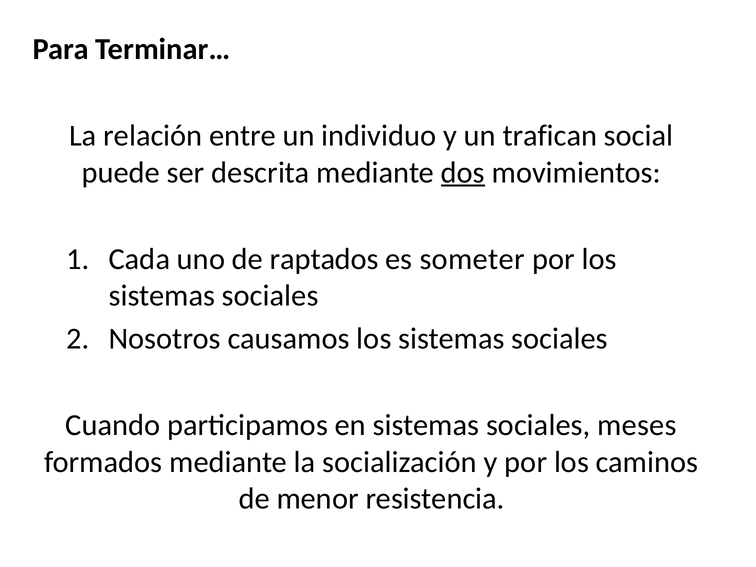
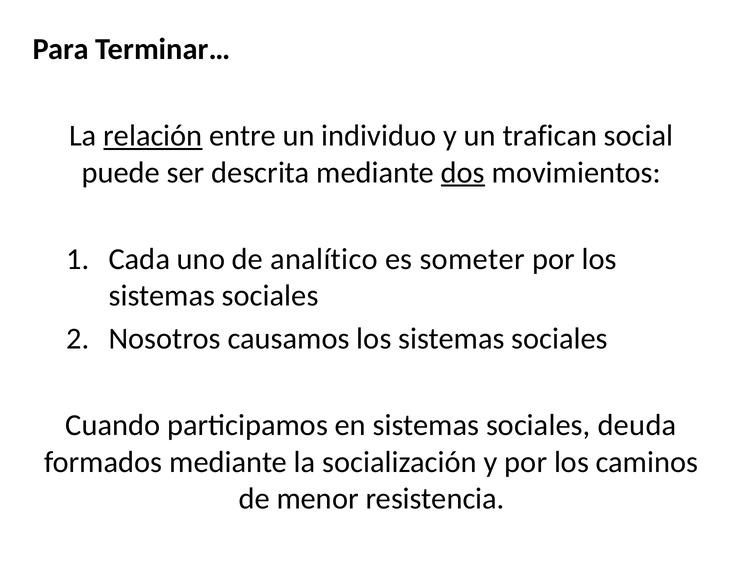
relación underline: none -> present
raptados: raptados -> analítico
meses: meses -> deuda
